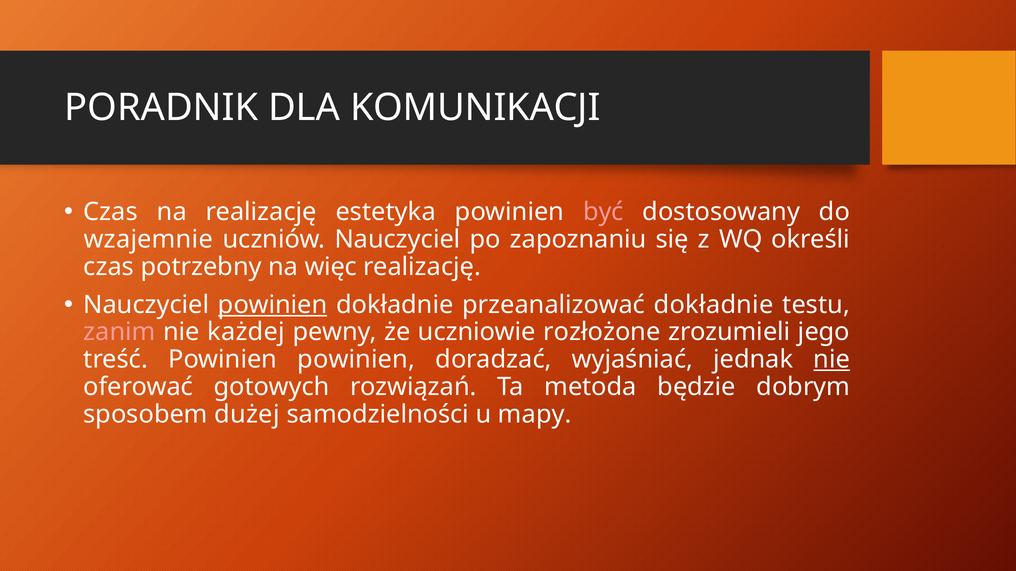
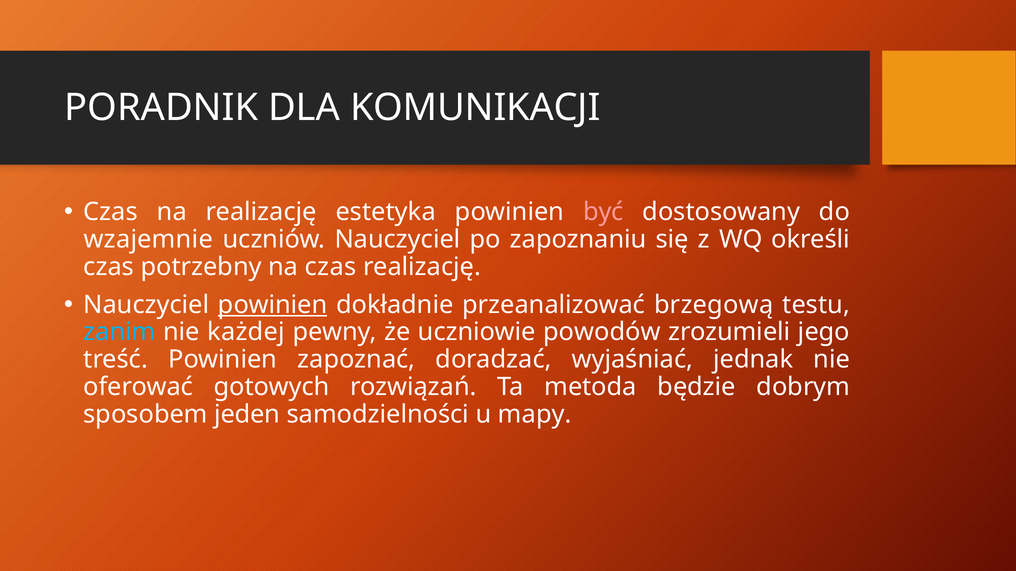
na więc: więc -> czas
przeanalizować dokładnie: dokładnie -> brzegową
zanim colour: pink -> light blue
rozłożone: rozłożone -> powodów
Powinien powinien: powinien -> zapoznać
nie at (832, 360) underline: present -> none
dużej: dużej -> jeden
